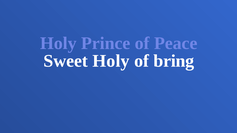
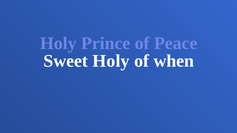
bring: bring -> when
